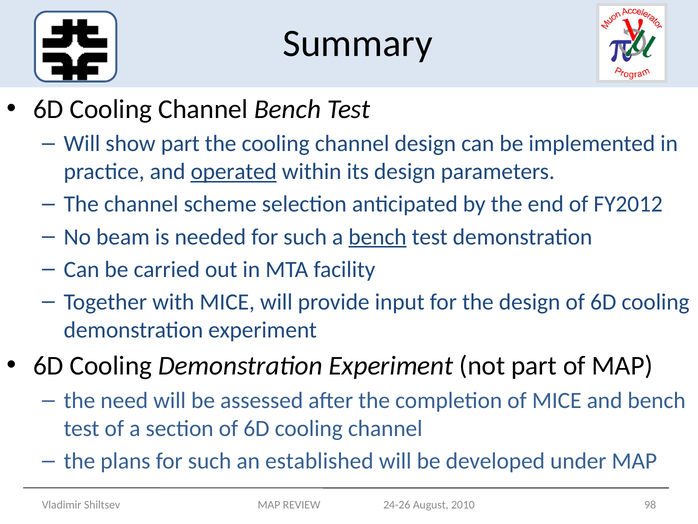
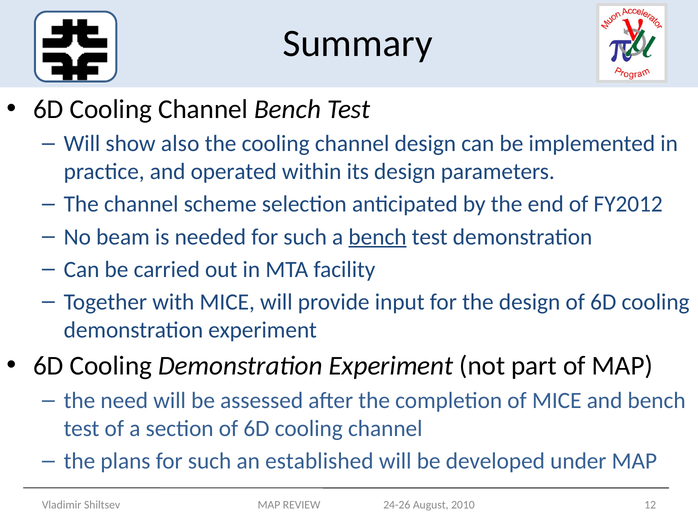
show part: part -> also
operated underline: present -> none
98: 98 -> 12
